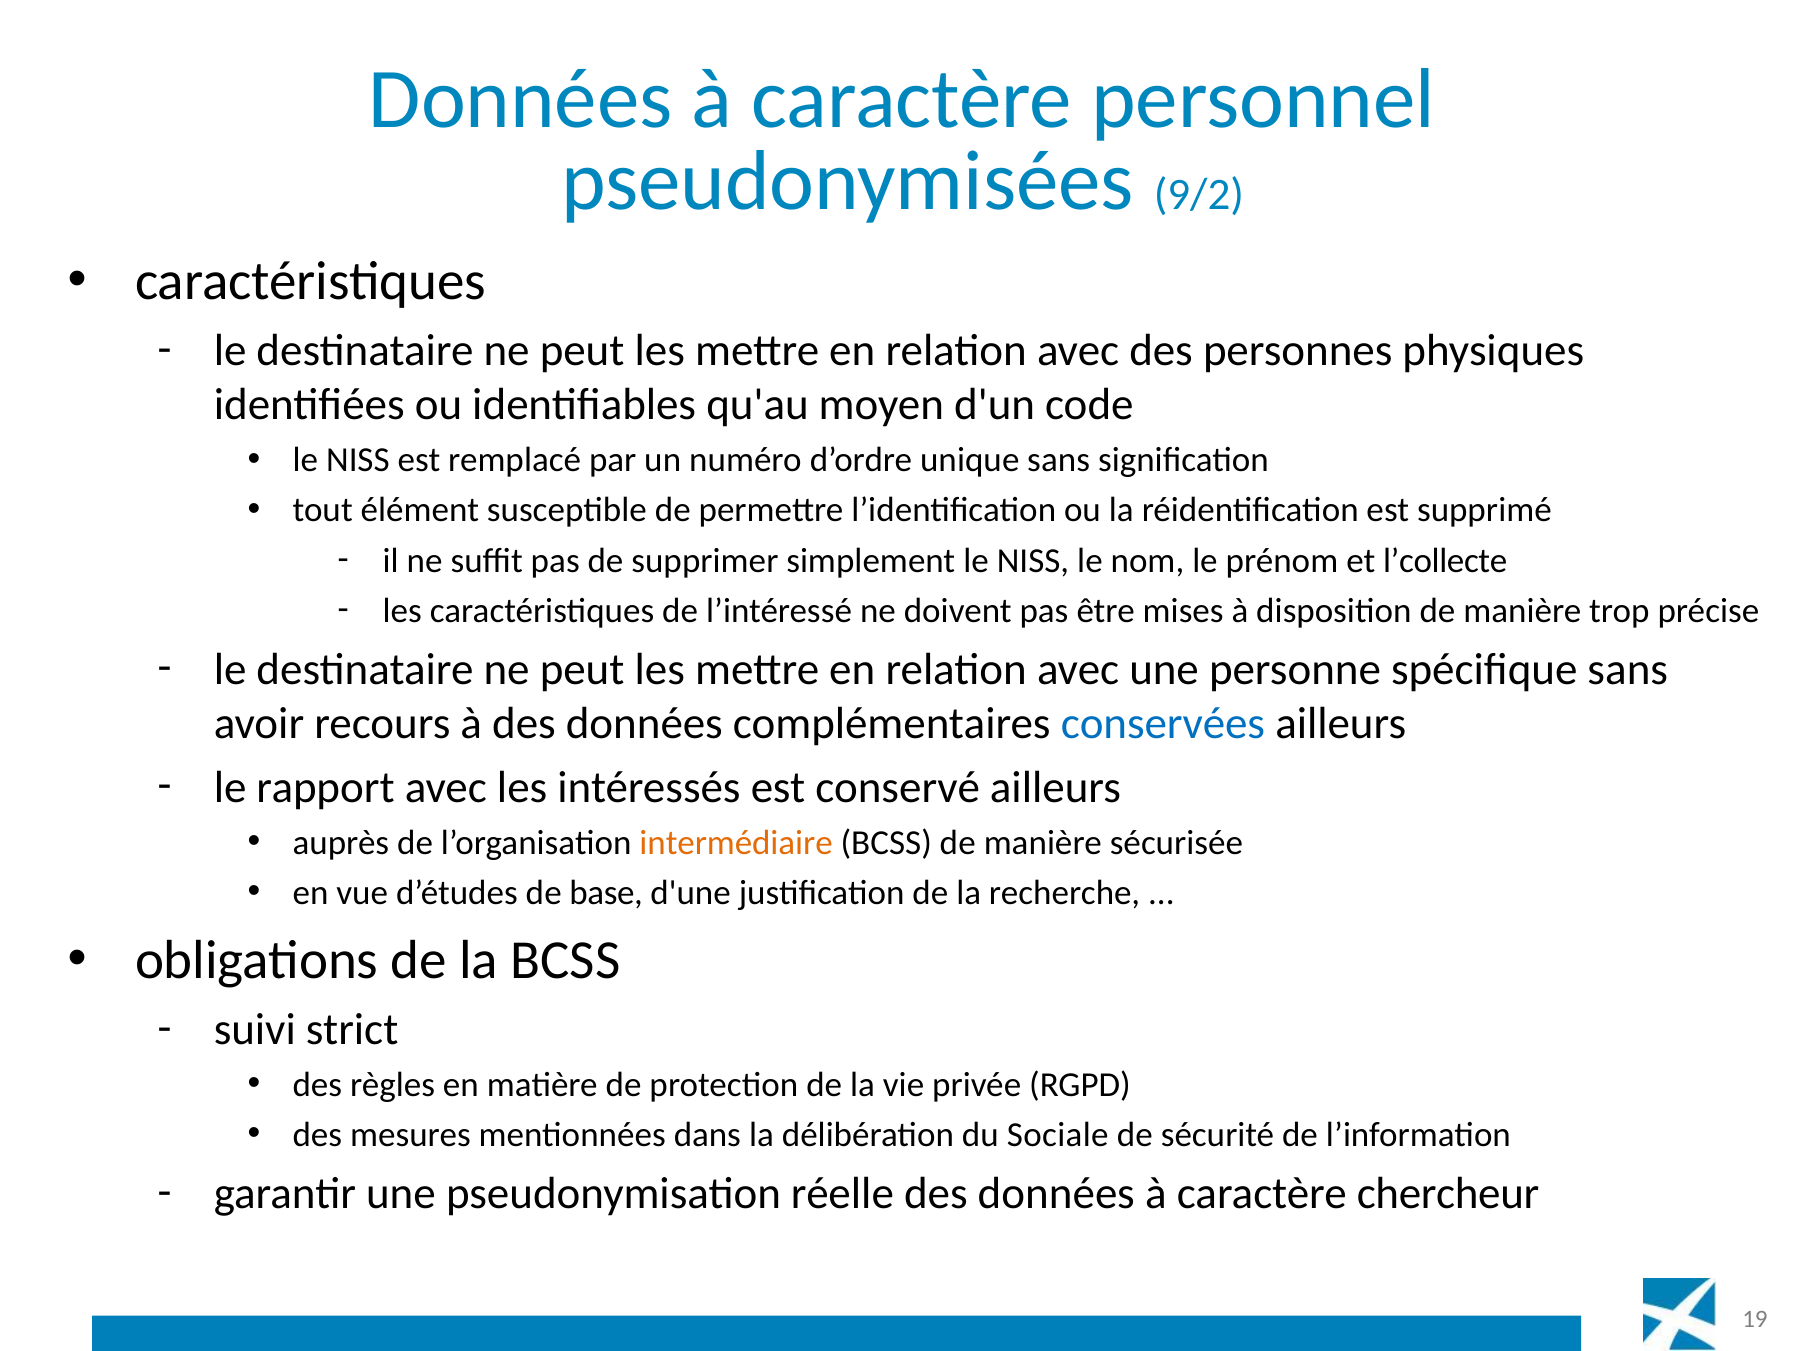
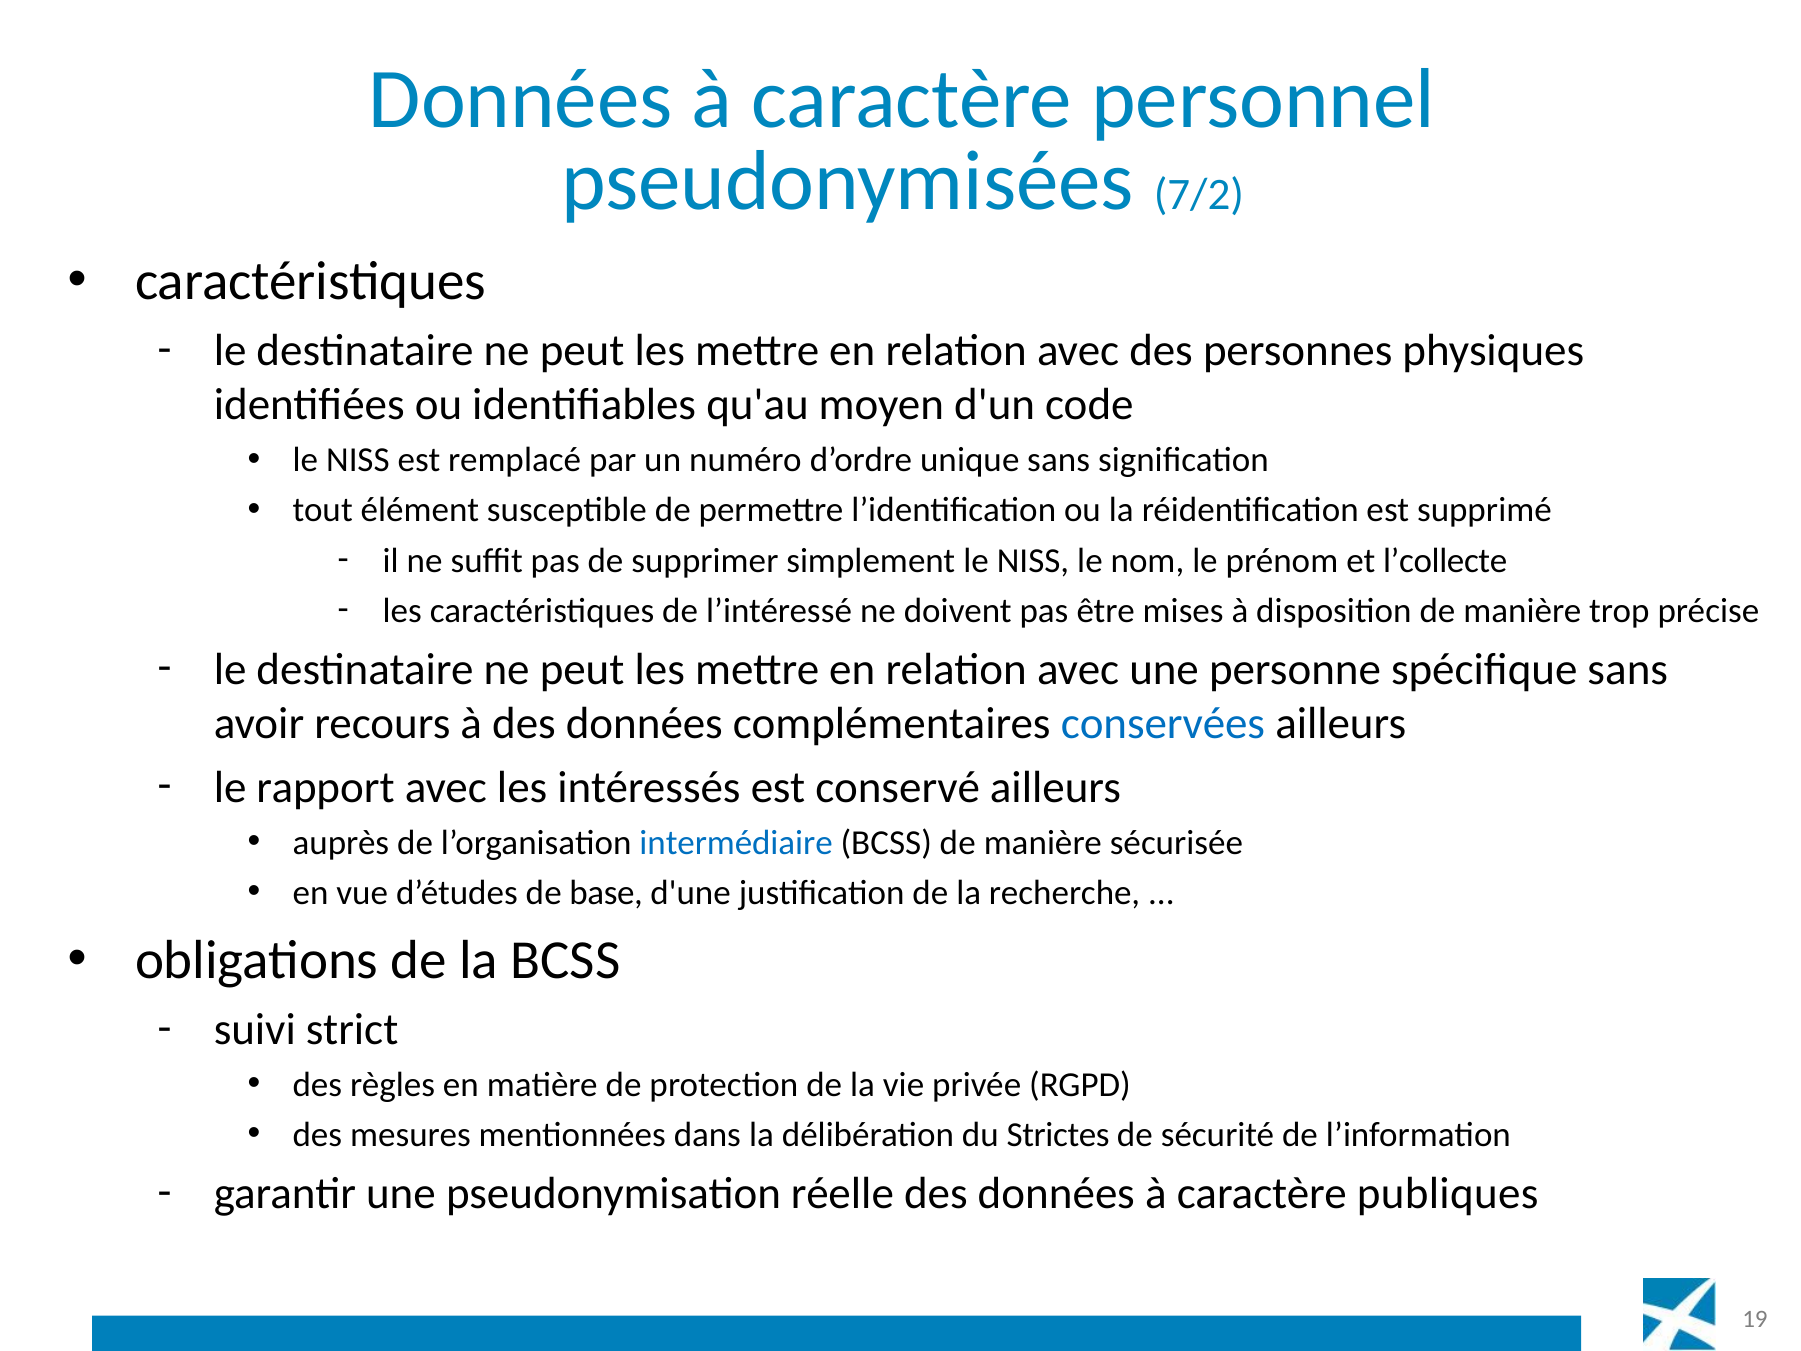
9/2: 9/2 -> 7/2
intermédiaire colour: orange -> blue
Sociale: Sociale -> Strictes
chercheur: chercheur -> publiques
